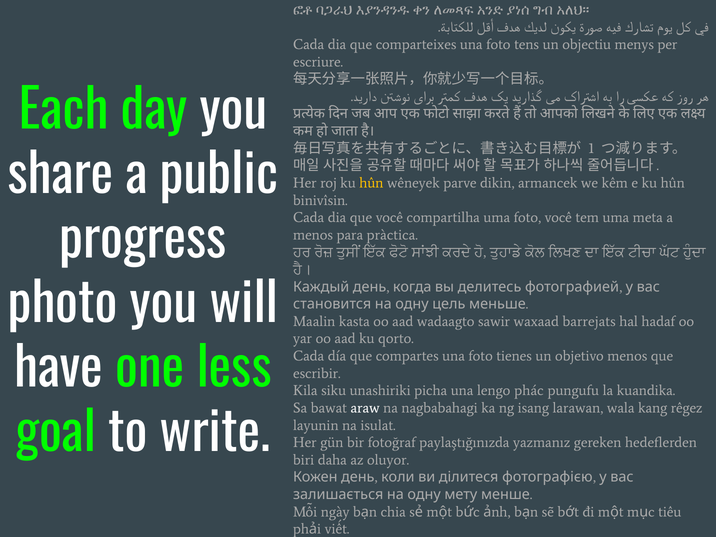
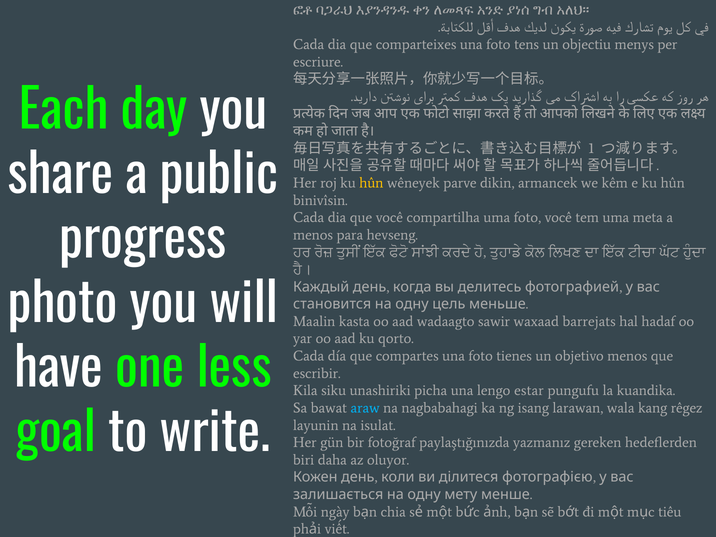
pràctica: pràctica -> hevseng
phác: phác -> estar
araw colour: white -> light blue
